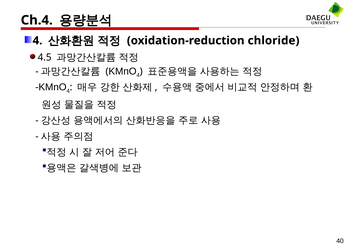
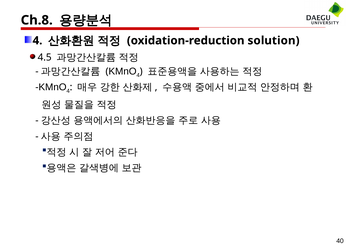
Ch.4: Ch.4 -> Ch.8
chloride: chloride -> solution
